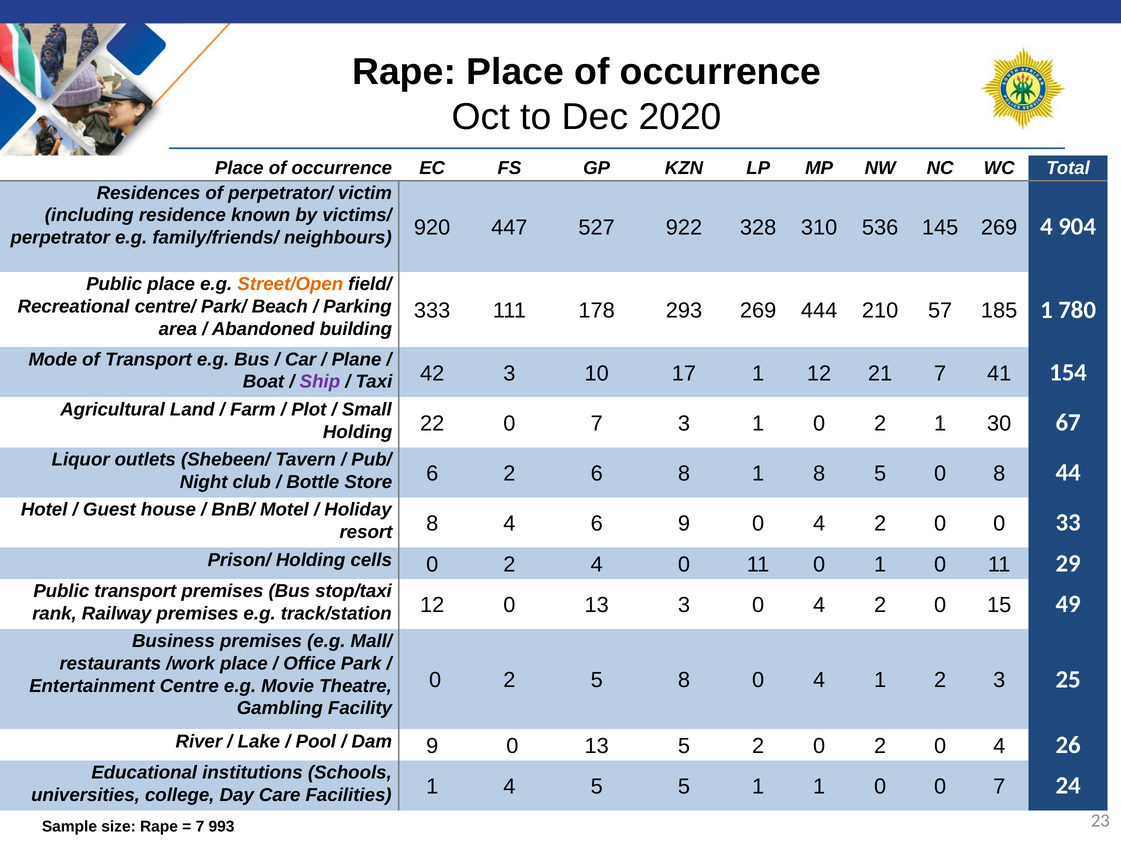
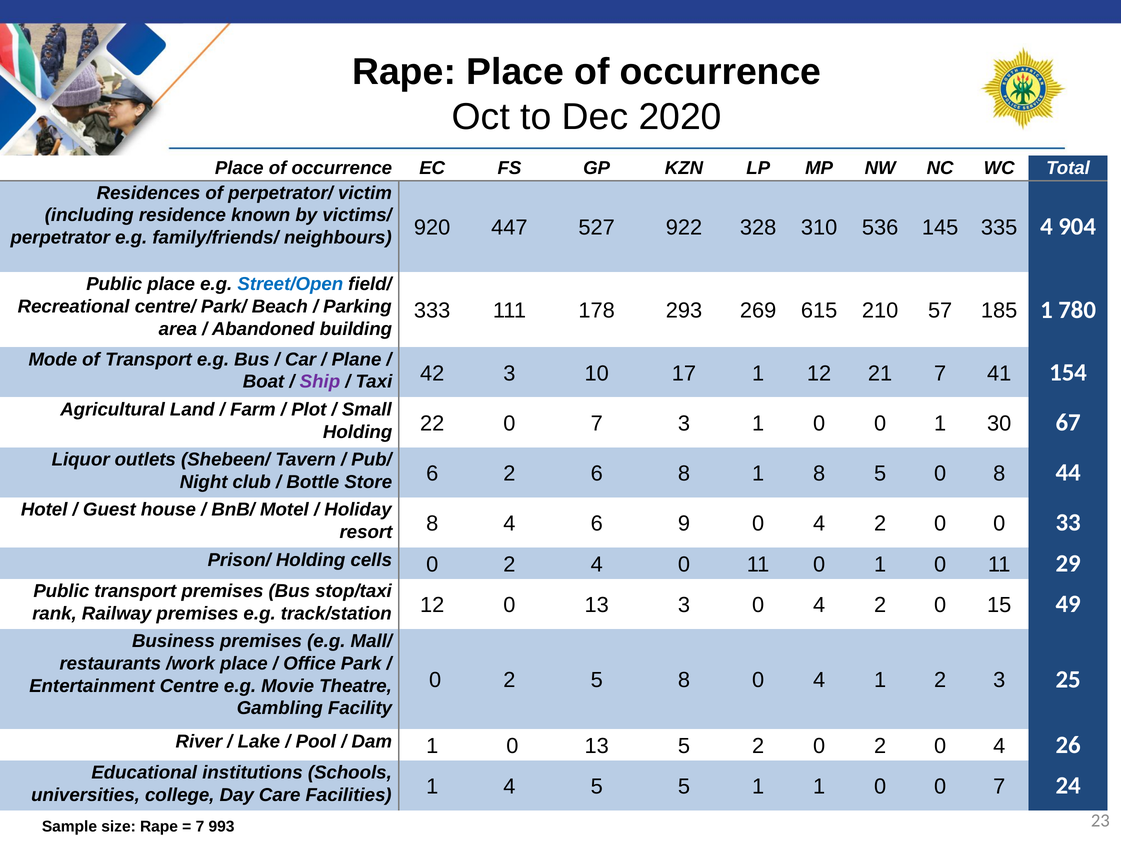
145 269: 269 -> 335
Street/Open colour: orange -> blue
444: 444 -> 615
3 1 0 2: 2 -> 0
Dam 9: 9 -> 1
